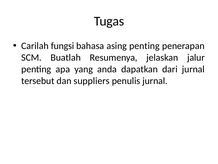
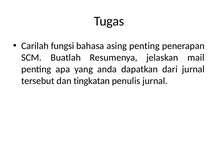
jalur: jalur -> mail
suppliers: suppliers -> tingkatan
